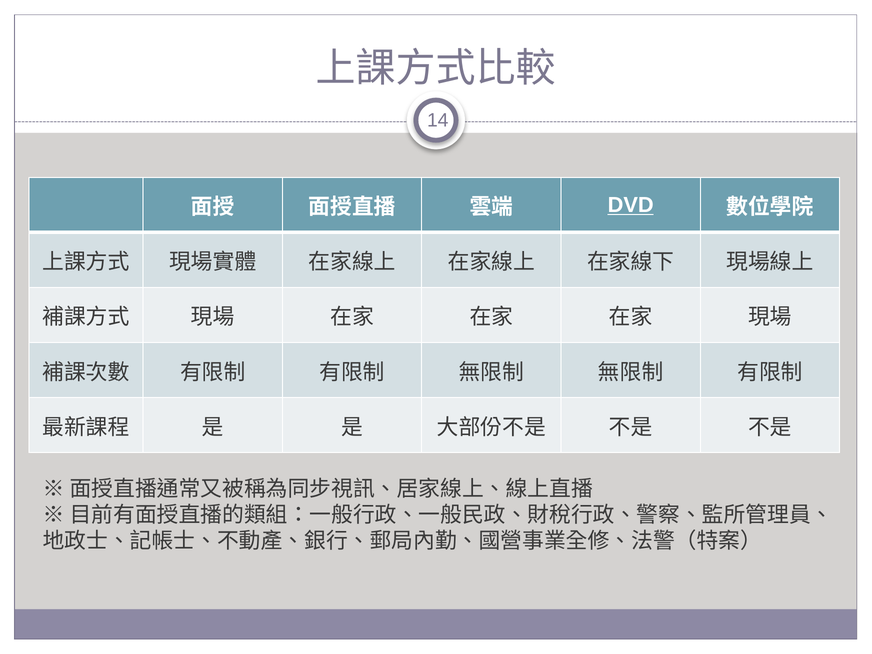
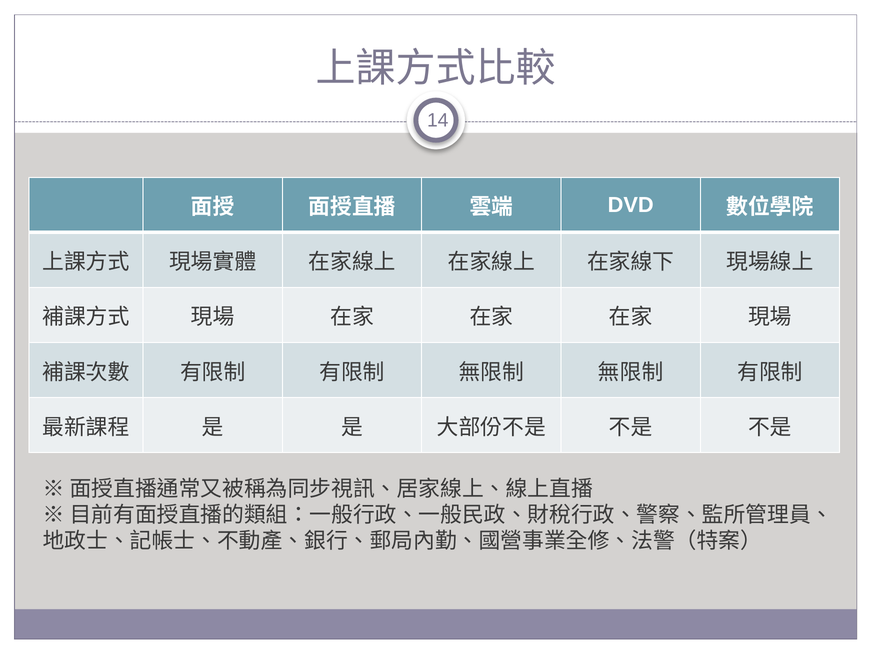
DVD underline: present -> none
